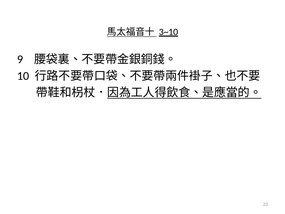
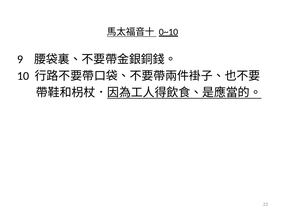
3~10: 3~10 -> 0~10
